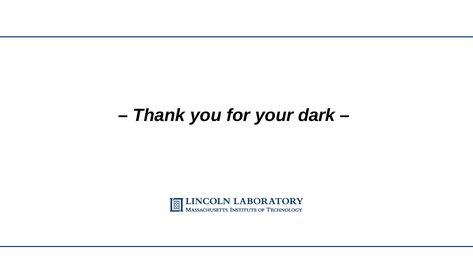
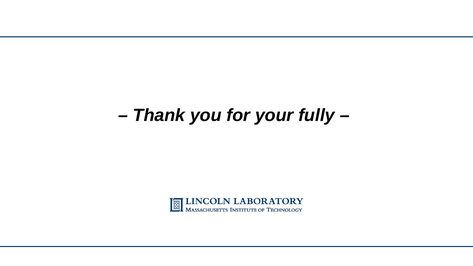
dark: dark -> fully
